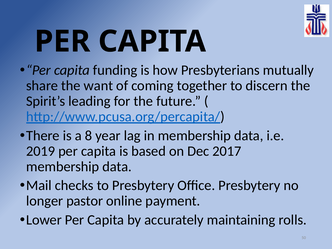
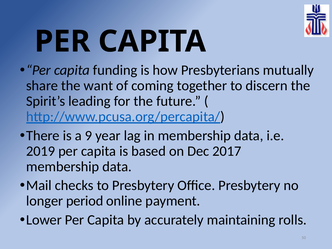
8: 8 -> 9
pastor: pastor -> period
